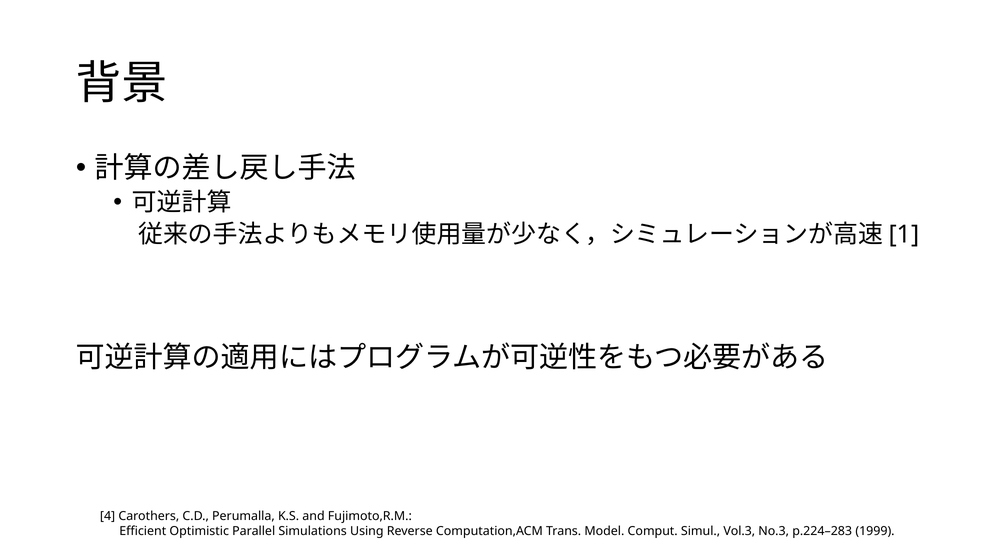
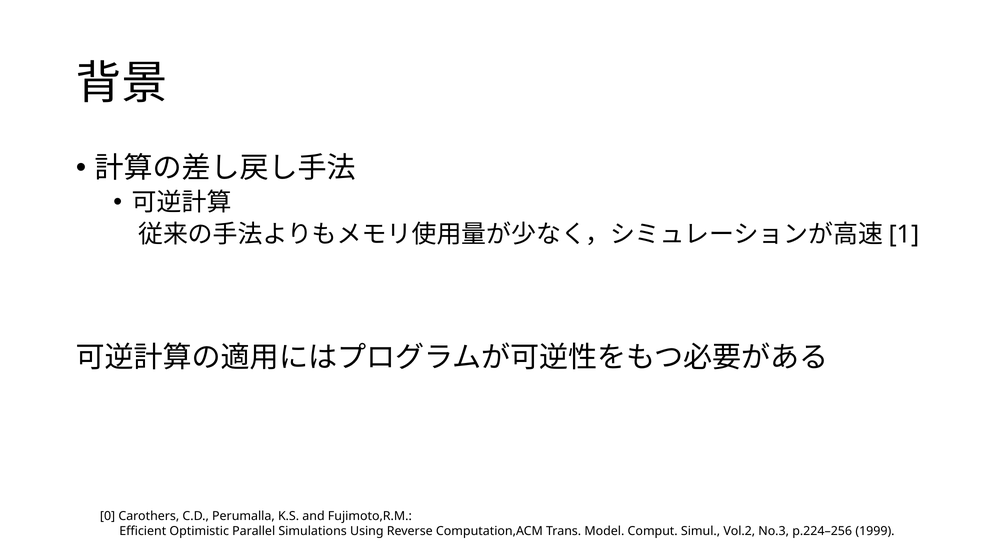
4: 4 -> 0
Vol.3: Vol.3 -> Vol.2
p.224–283: p.224–283 -> p.224–256
